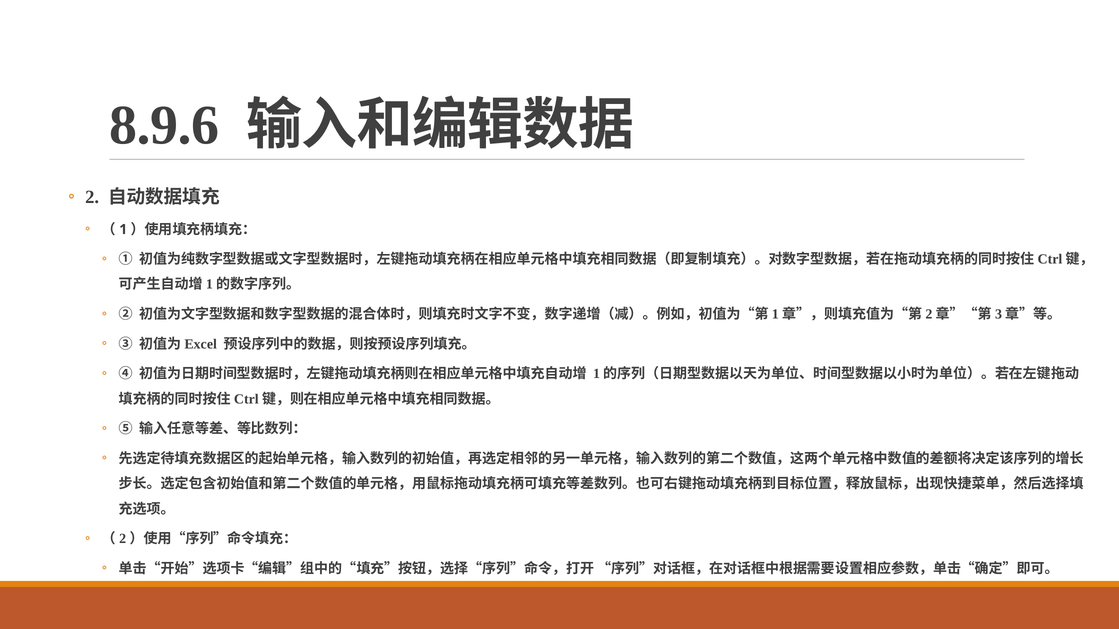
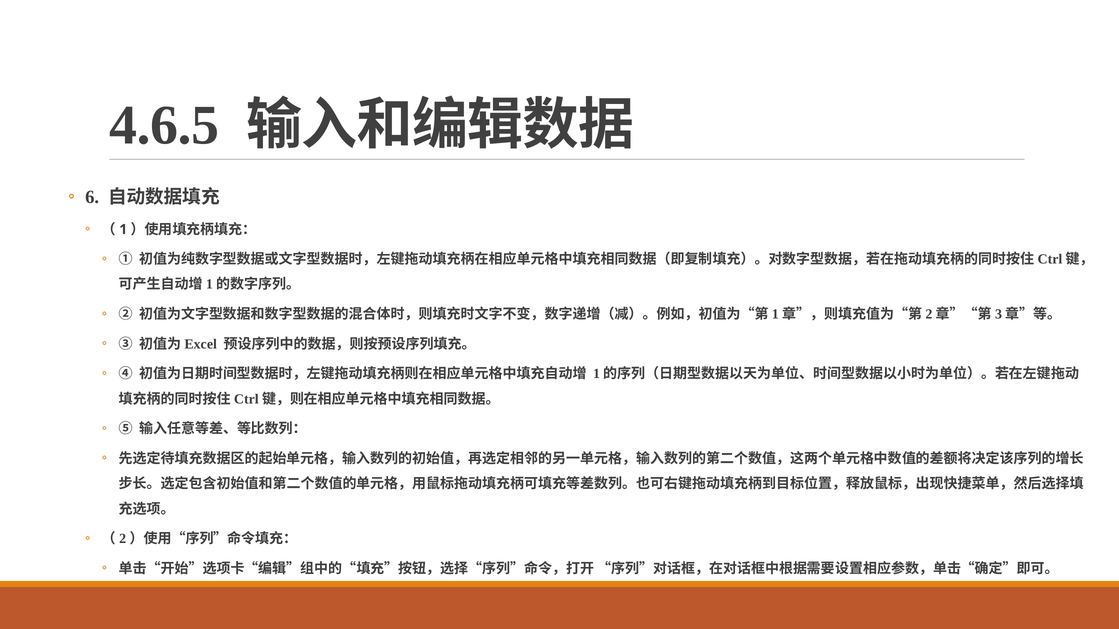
8.9.6: 8.9.6 -> 4.6.5
2: 2 -> 6
